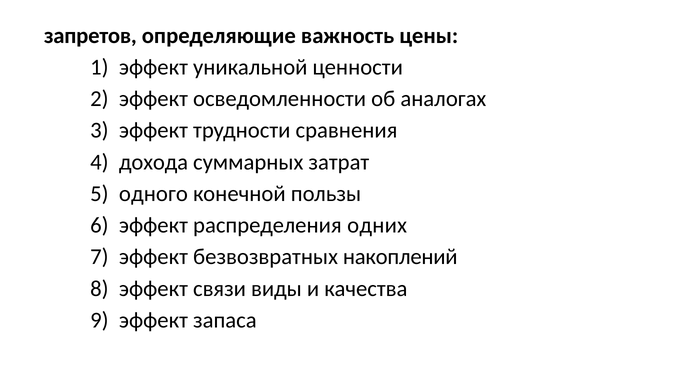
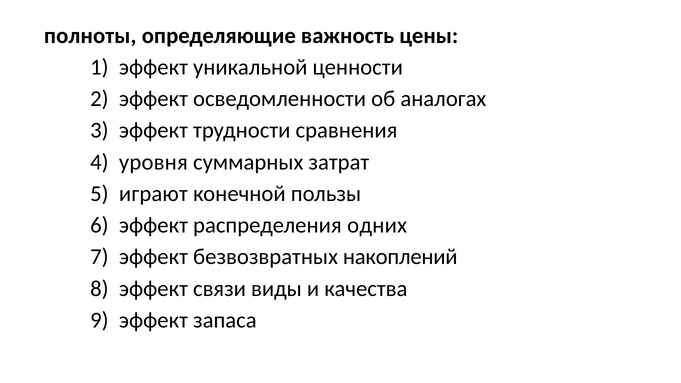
запретов: запретов -> полноты
дохода: дохода -> уровня
одного: одного -> играют
